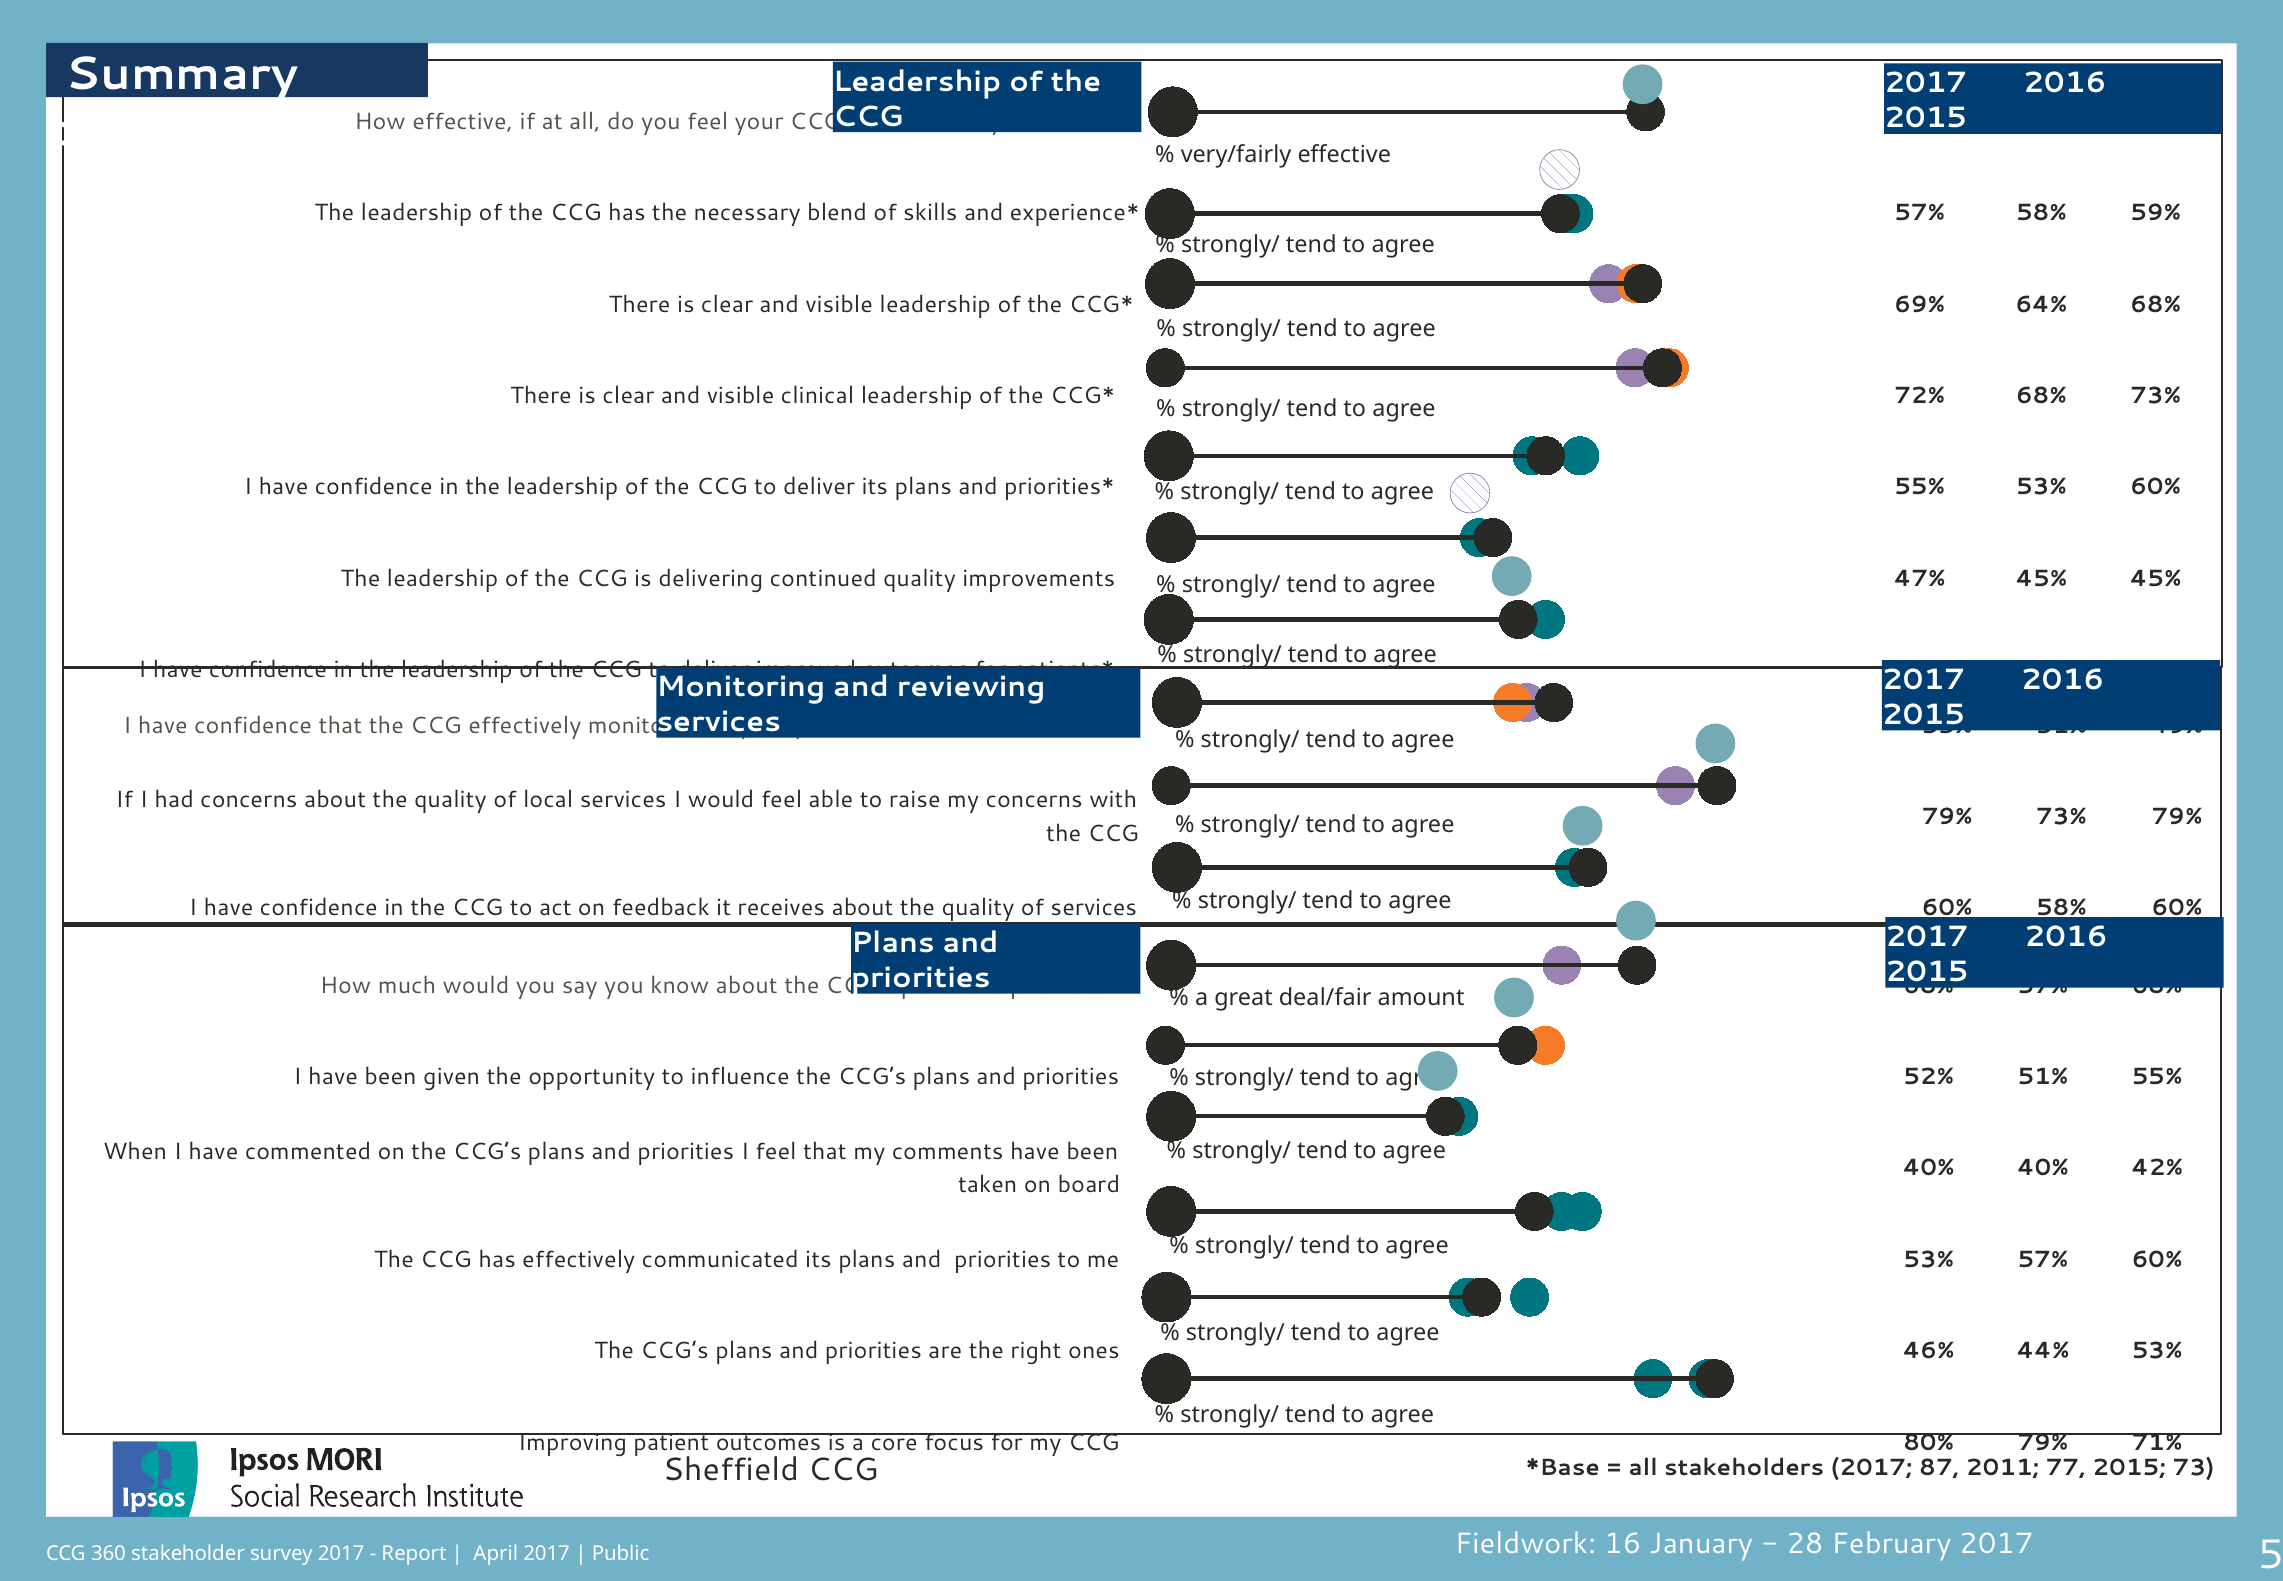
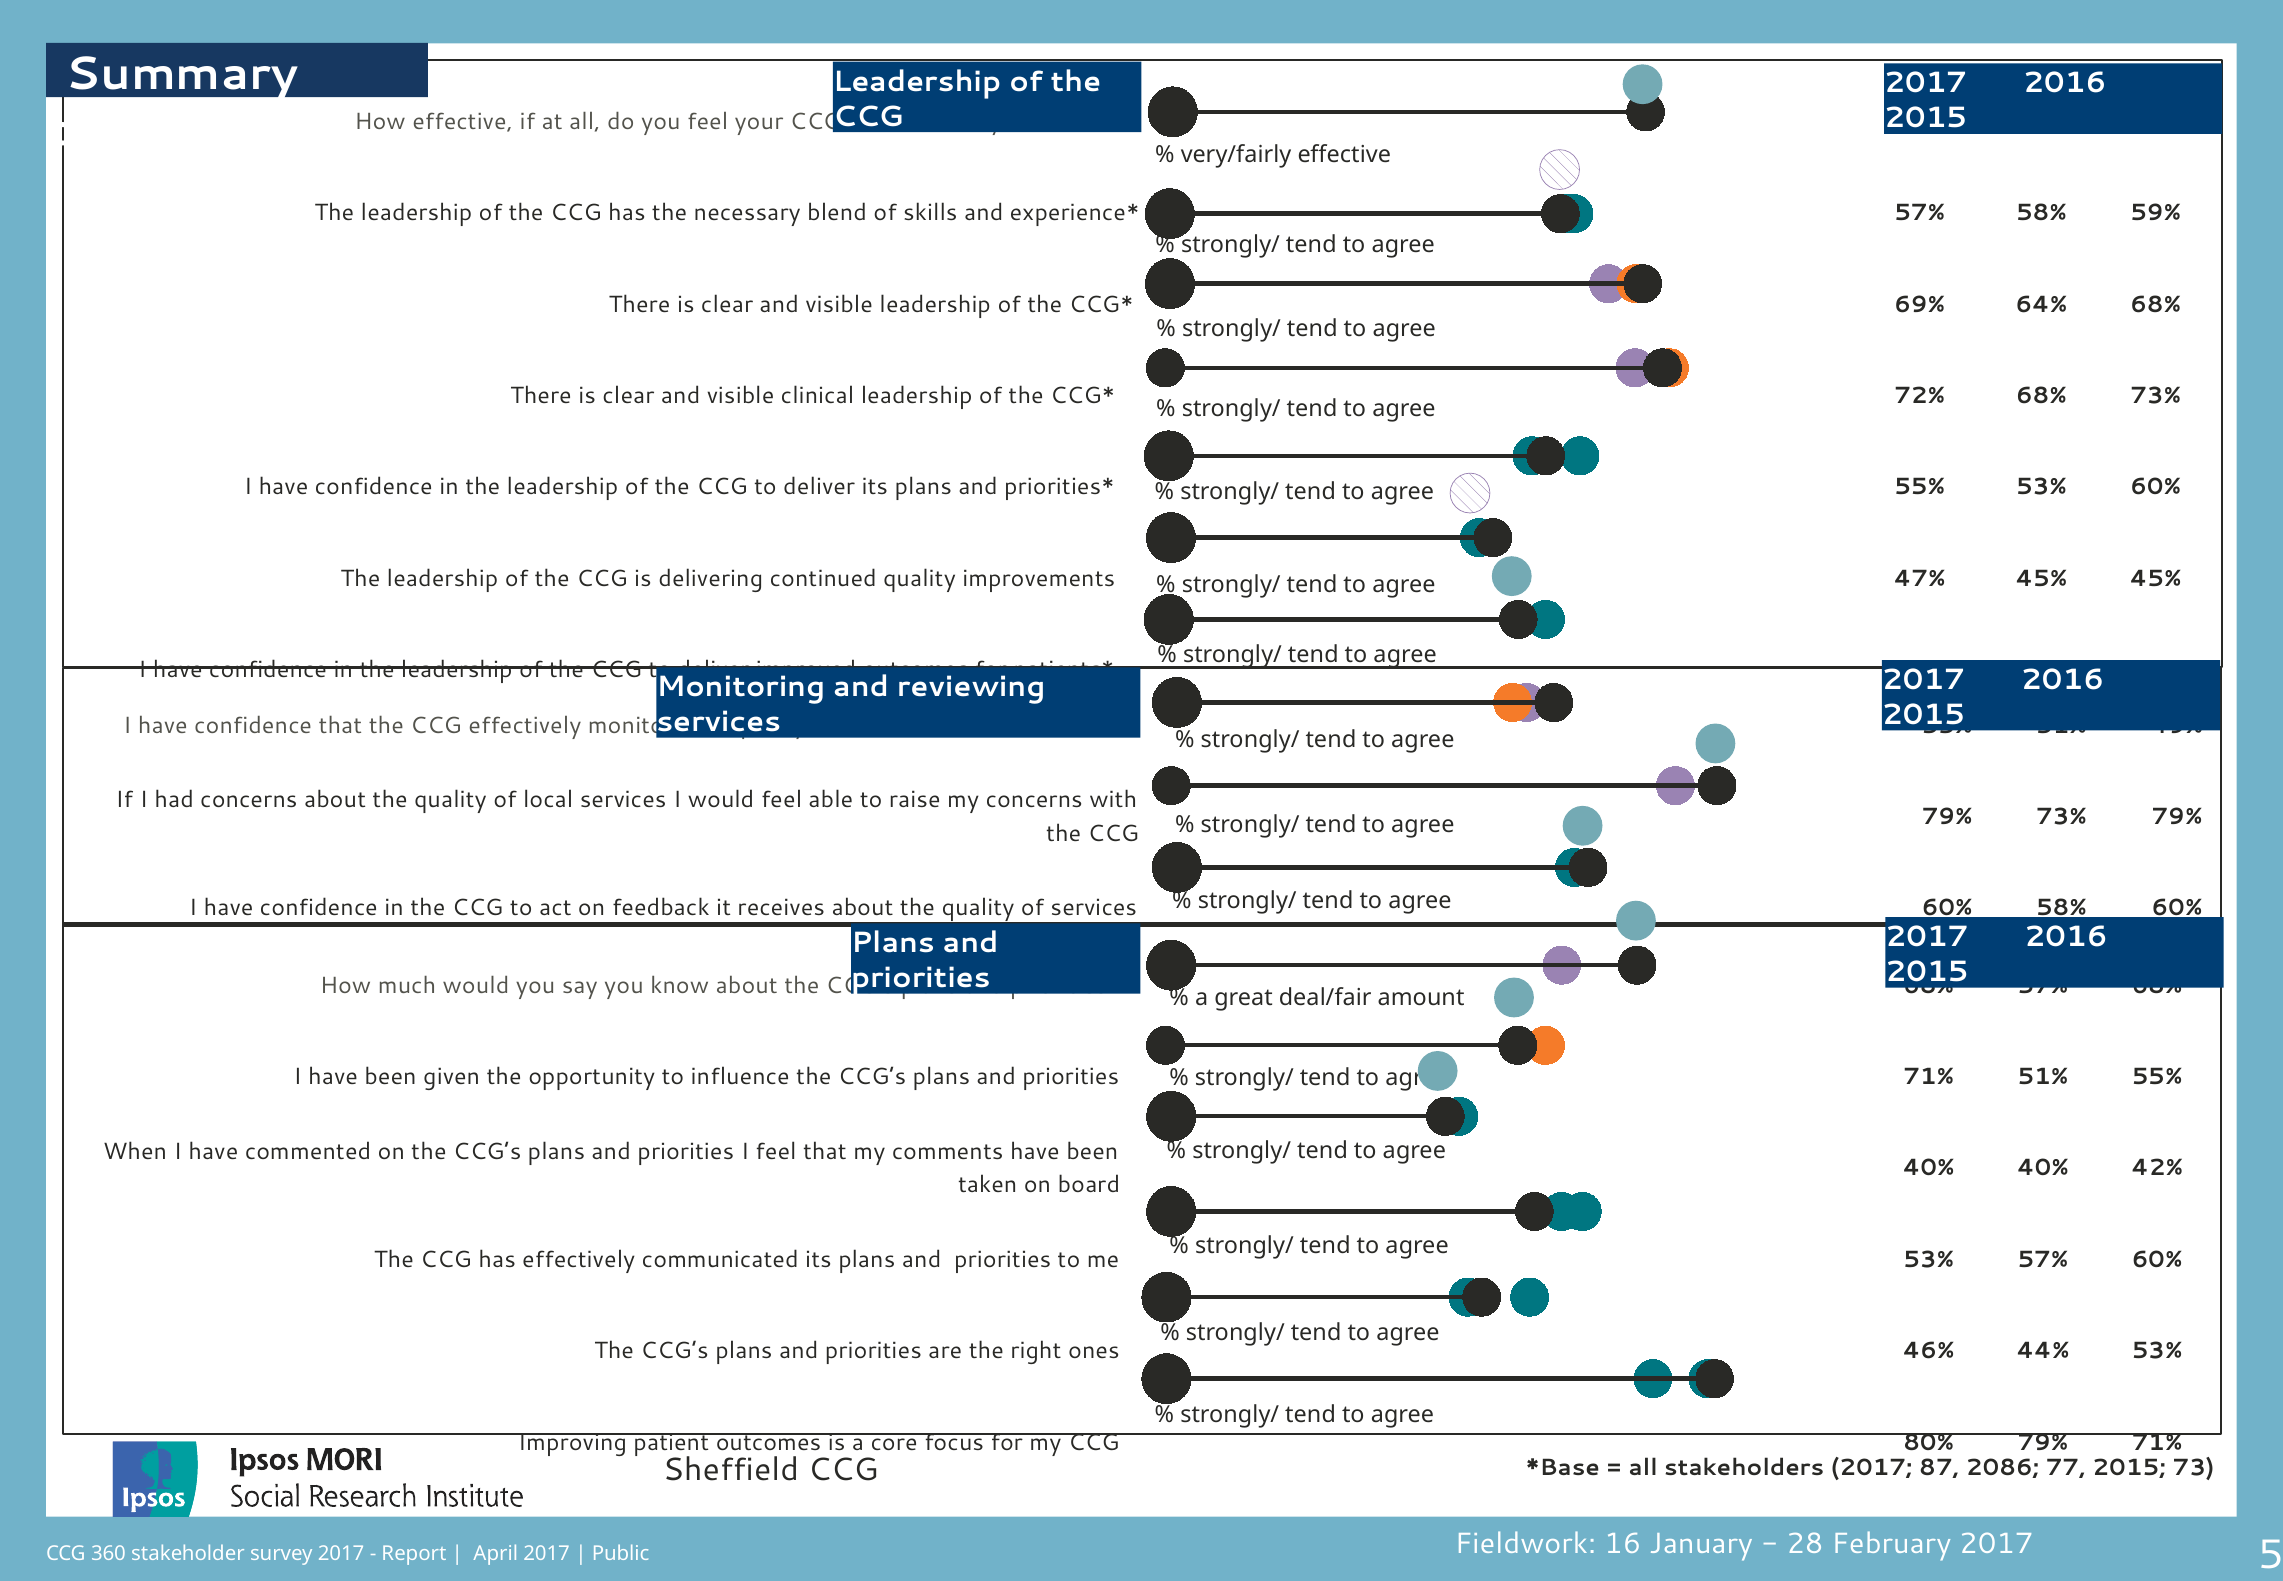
priorities 52%: 52% -> 71%
2011: 2011 -> 2086
